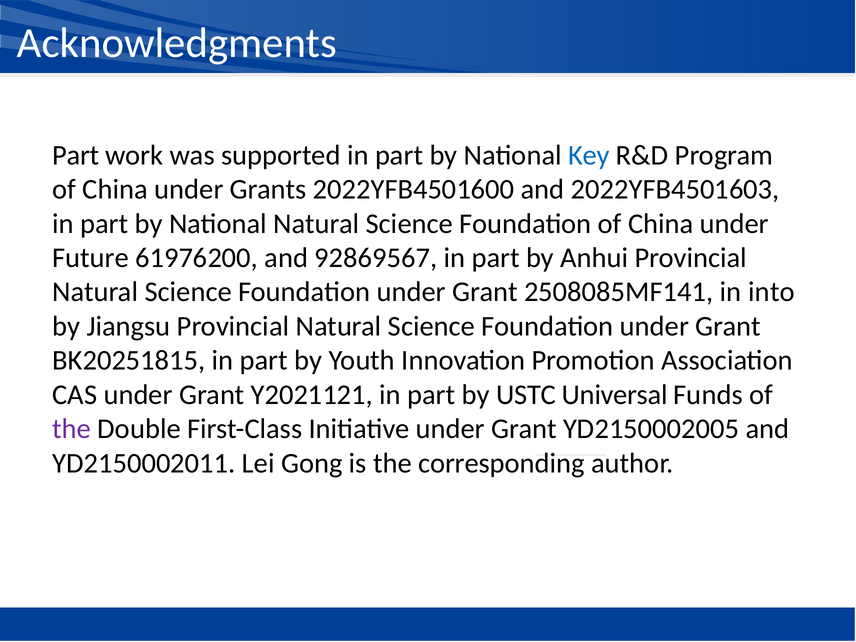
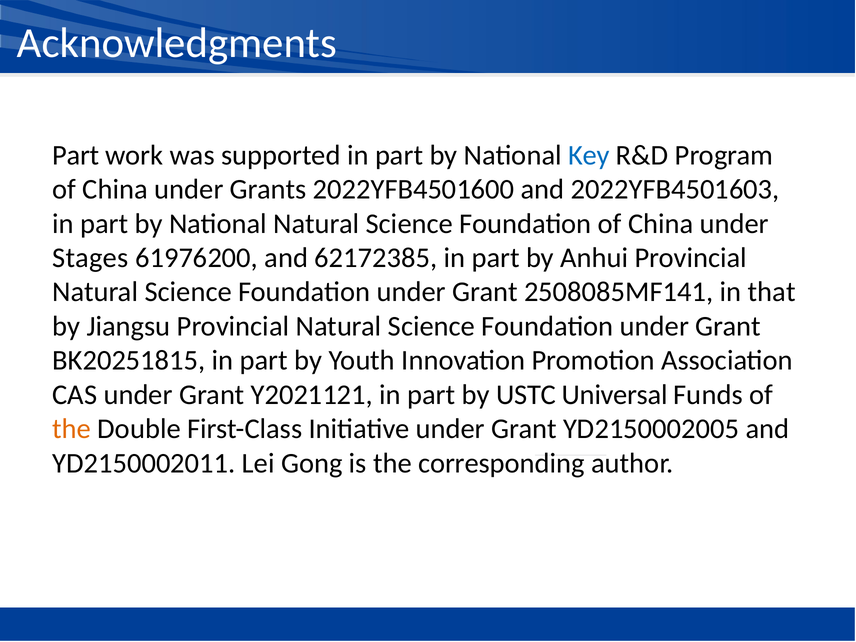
Future: Future -> Stages
92869567: 92869567 -> 62172385
into: into -> that
the at (72, 429) colour: purple -> orange
